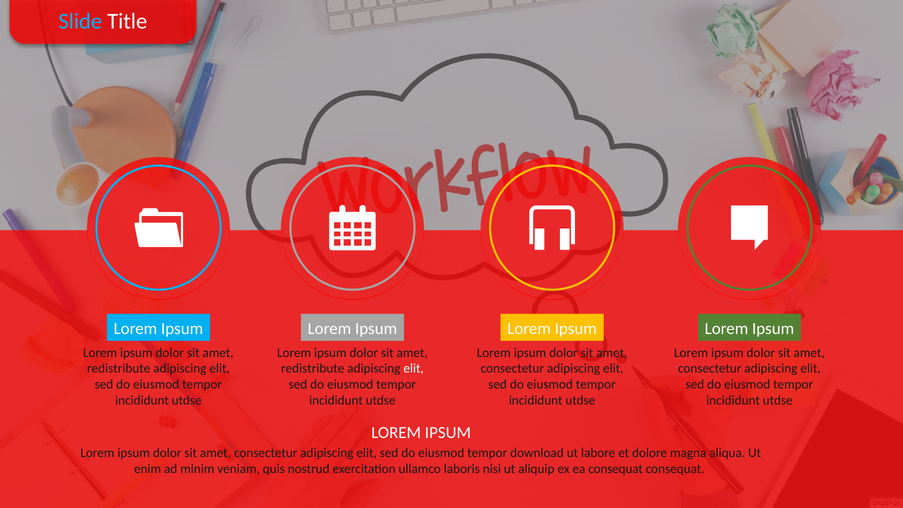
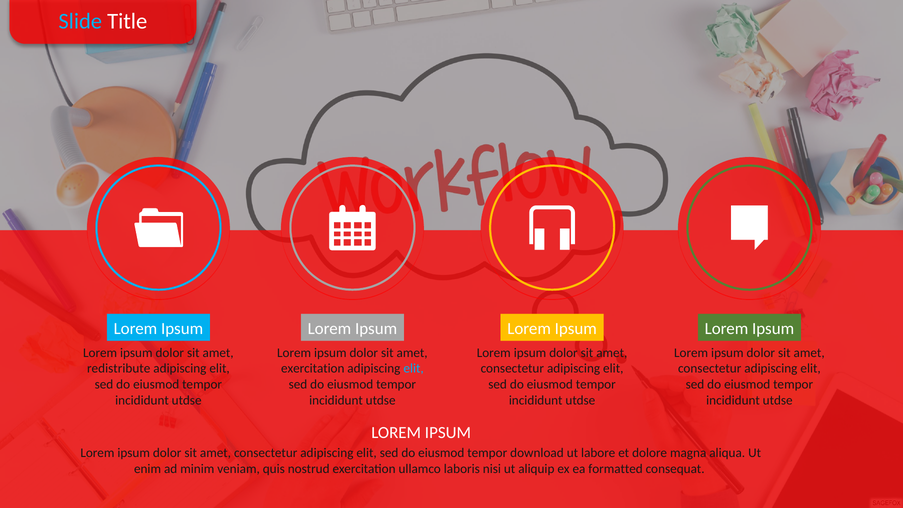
redistribute at (313, 369): redistribute -> exercitation
elit at (414, 369) colour: white -> light blue
ea consequat: consequat -> formatted
